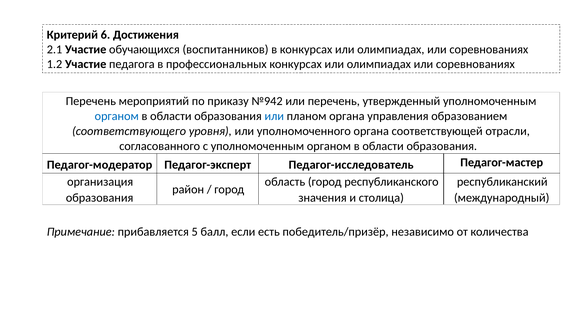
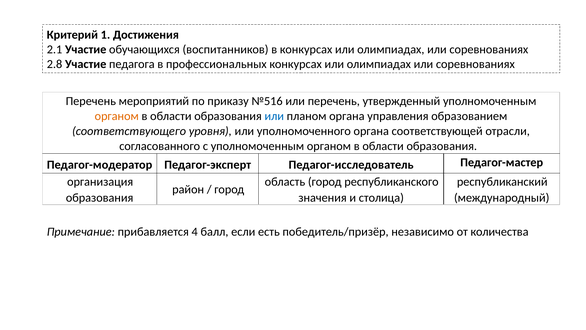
6: 6 -> 1
1.2: 1.2 -> 2.8
№942: №942 -> №516
органом at (117, 116) colour: blue -> orange
5: 5 -> 4
